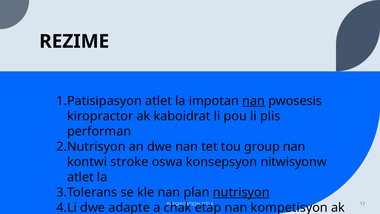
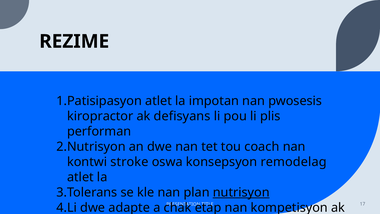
nan at (254, 101) underline: present -> none
kaboidrat: kaboidrat -> defisyans
group: group -> coach
nitwisyonw: nitwisyonw -> remodelag
